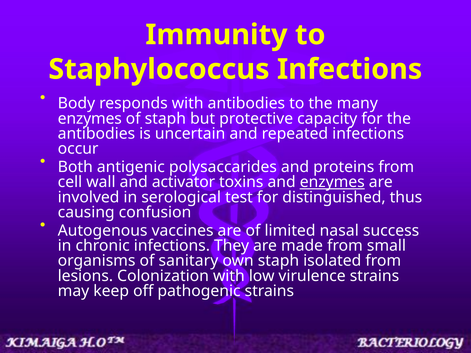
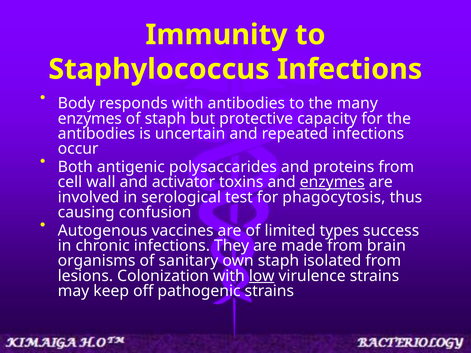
distinguished: distinguished -> phagocytosis
nasal: nasal -> types
small: small -> brain
low underline: none -> present
